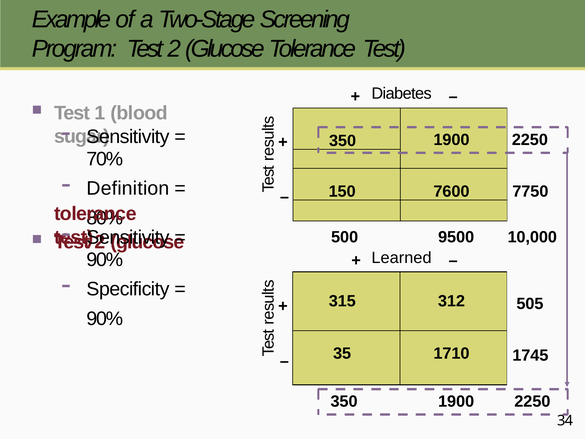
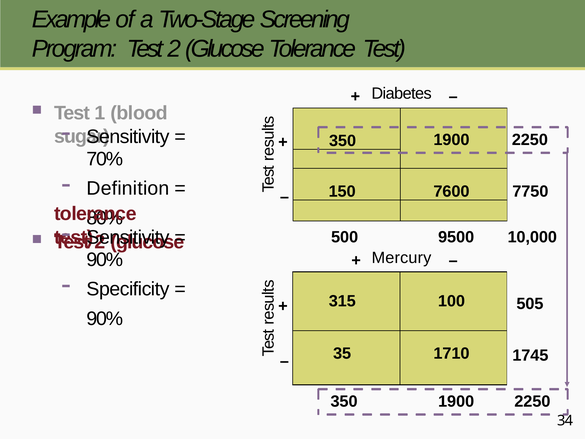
Learned: Learned -> Mercury
312: 312 -> 100
